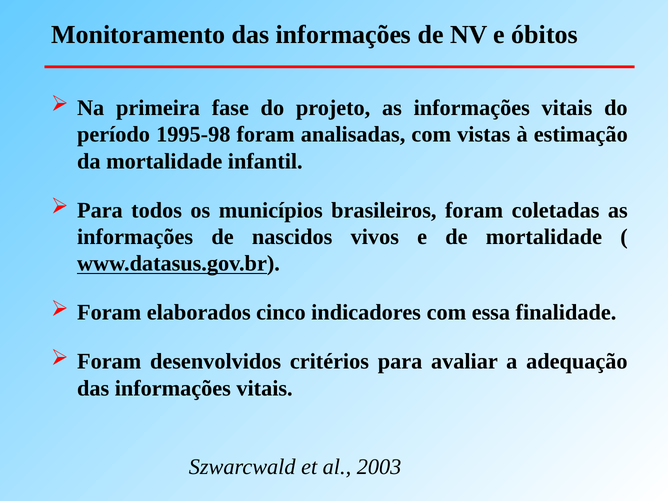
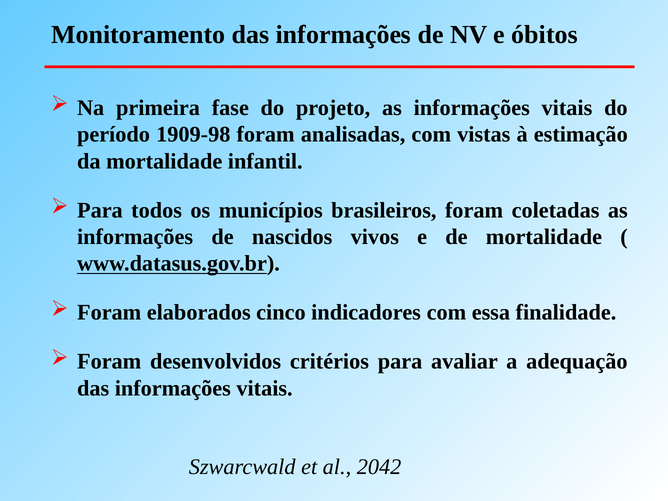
1995-98: 1995-98 -> 1909-98
2003: 2003 -> 2042
